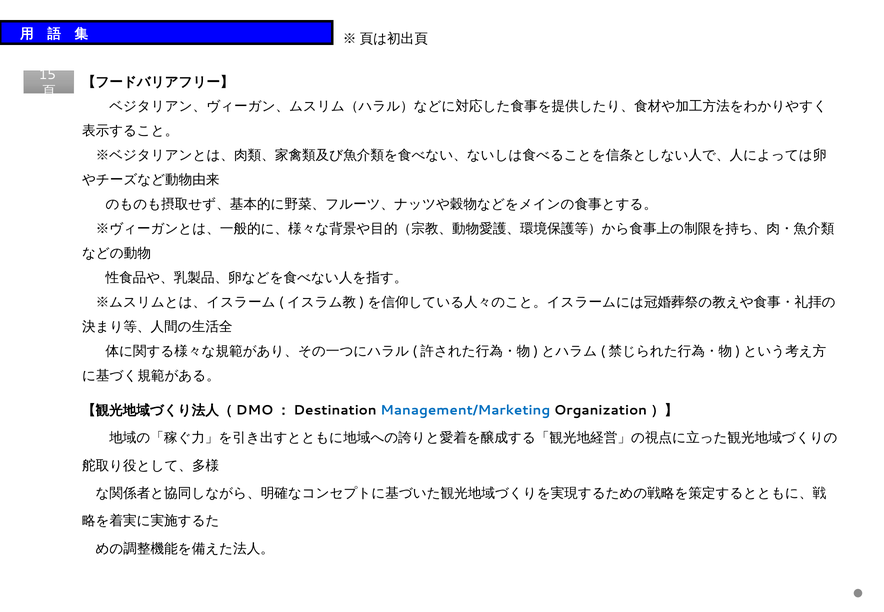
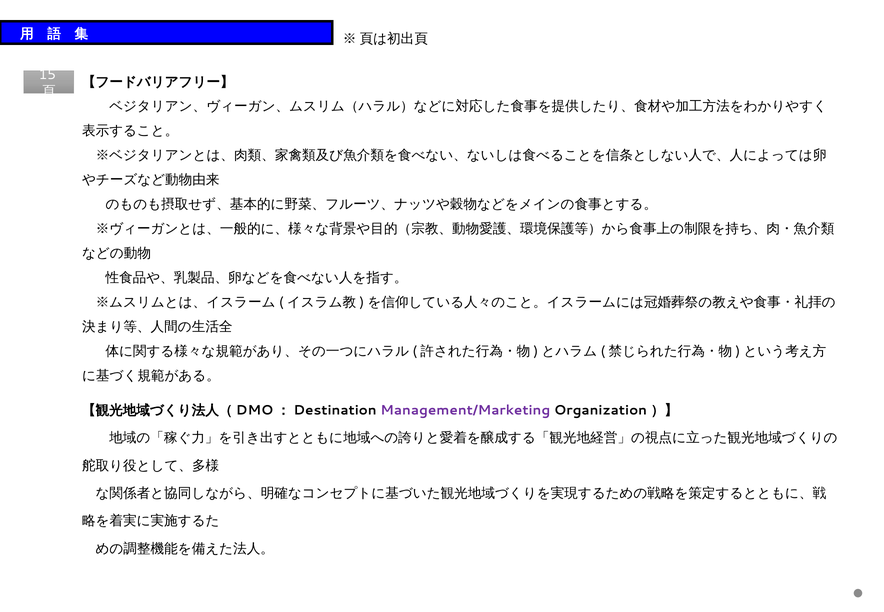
Management/Marketing colour: blue -> purple
